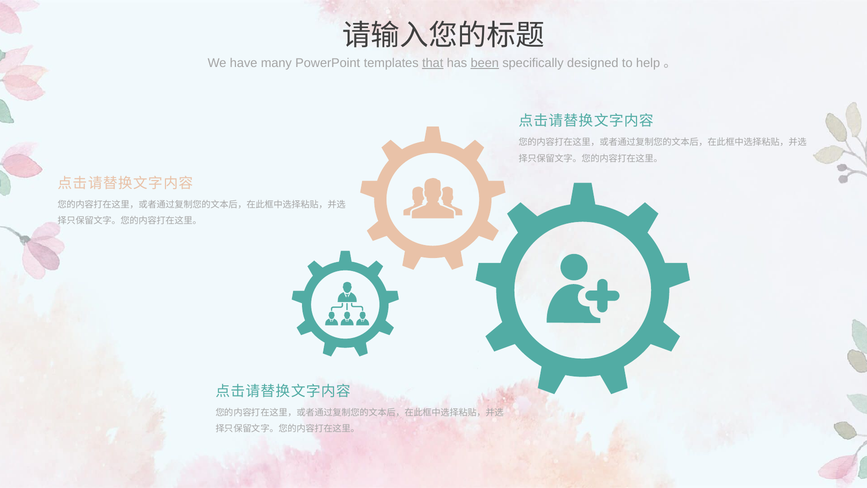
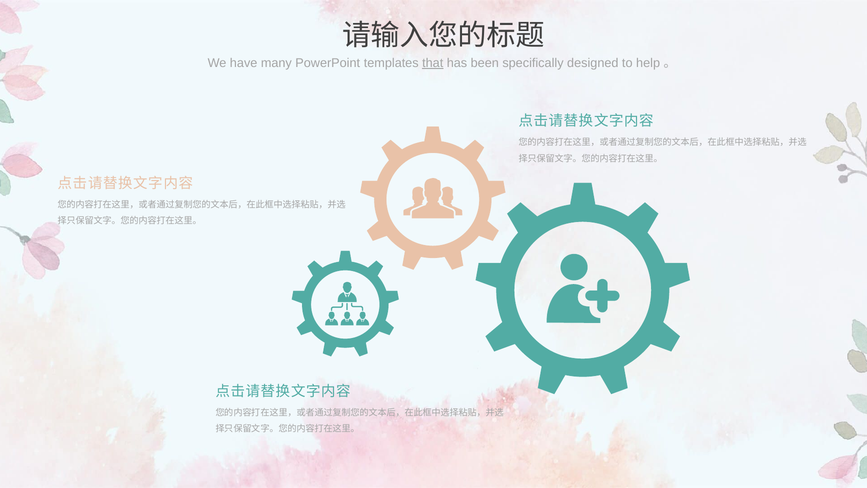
been underline: present -> none
